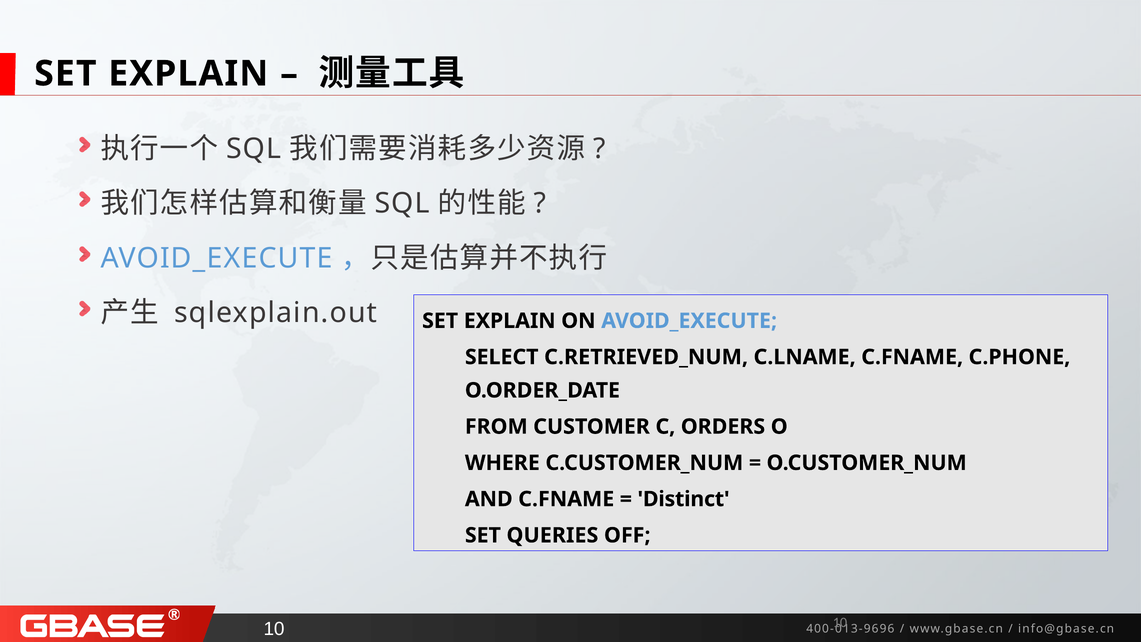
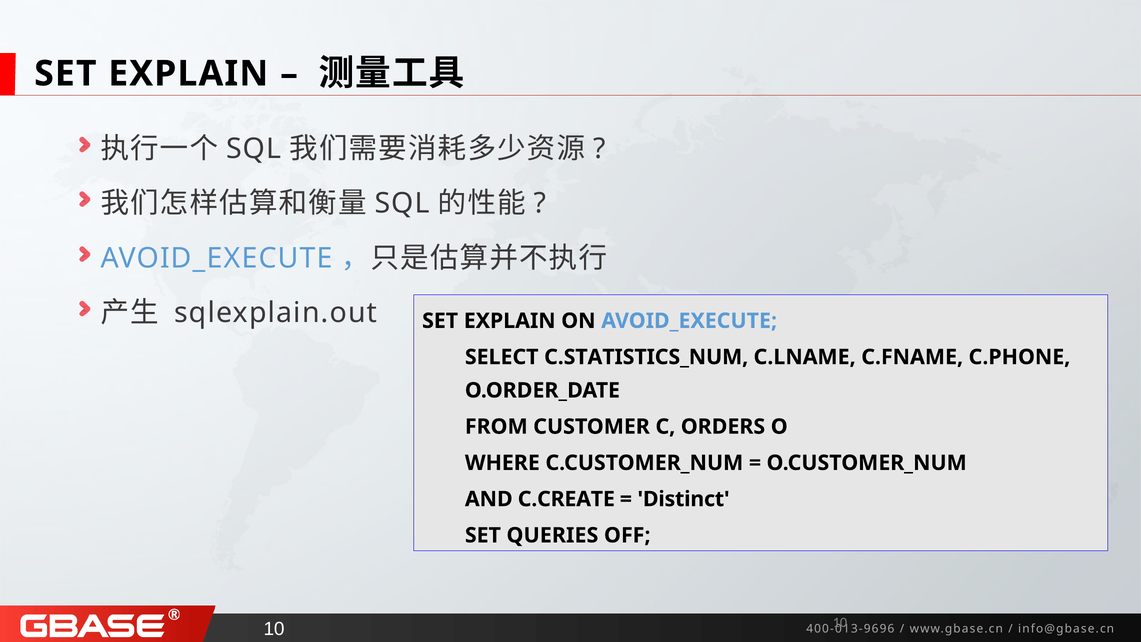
C.RETRIEVED_NUM: C.RETRIEVED_NUM -> C.STATISTICS_NUM
AND C.FNAME: C.FNAME -> C.CREATE
